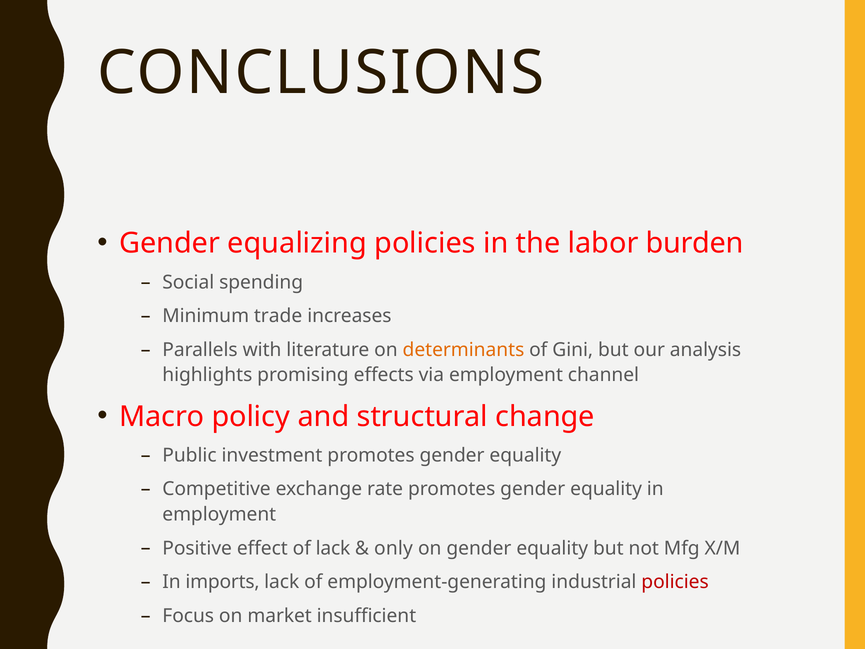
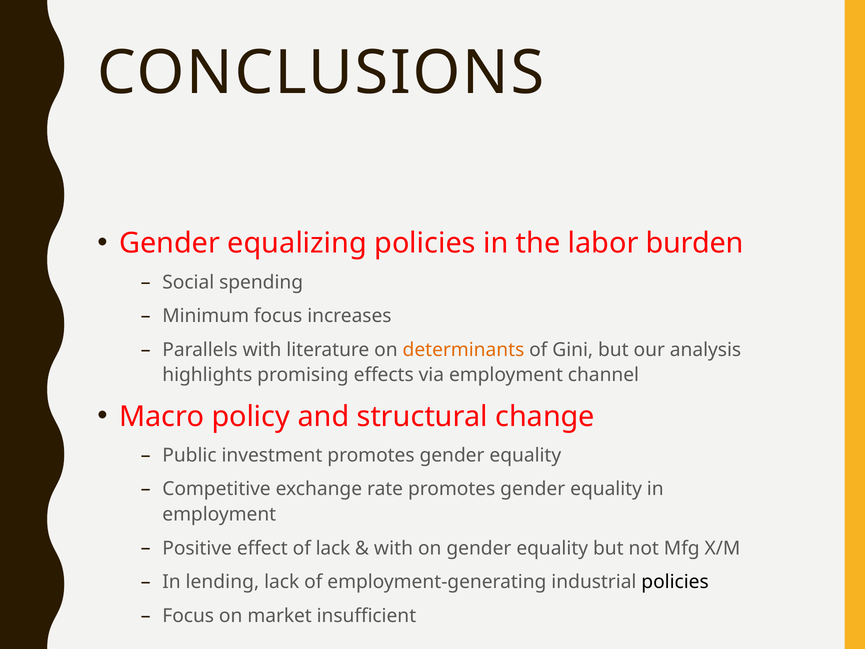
Minimum trade: trade -> focus
only at (393, 548): only -> with
imports: imports -> lending
policies at (675, 582) colour: red -> black
